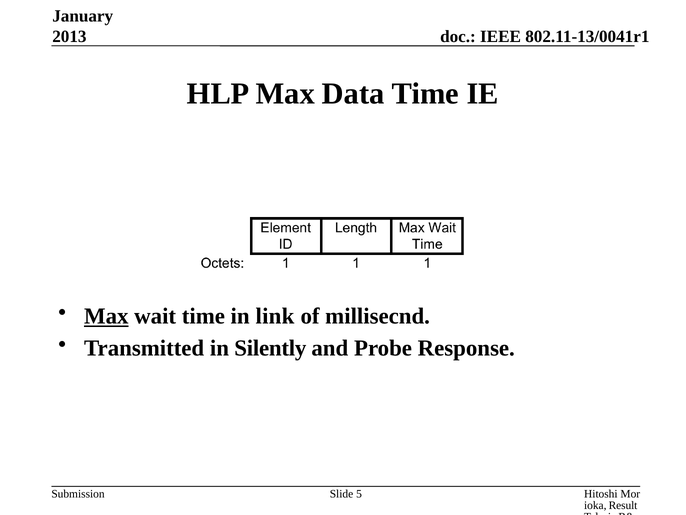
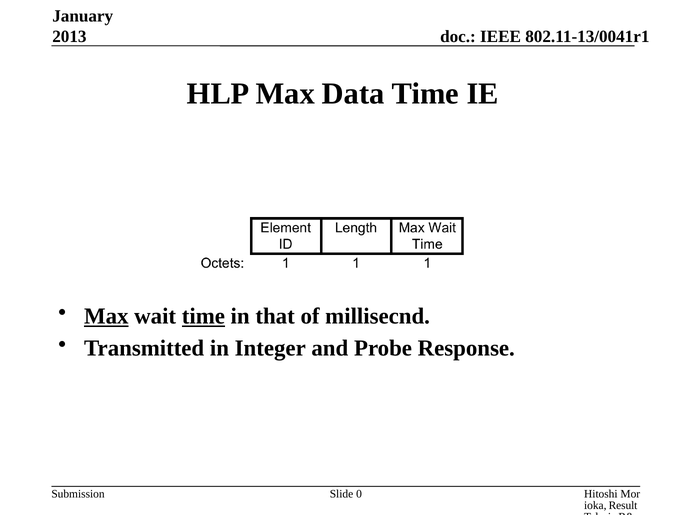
time at (203, 316) underline: none -> present
link: link -> that
Silently: Silently -> Integer
5: 5 -> 0
